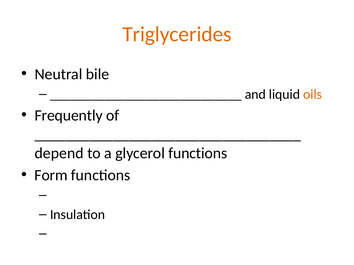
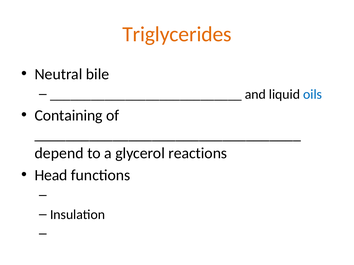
oils colour: orange -> blue
Frequently: Frequently -> Containing
glycerol functions: functions -> reactions
Form: Form -> Head
